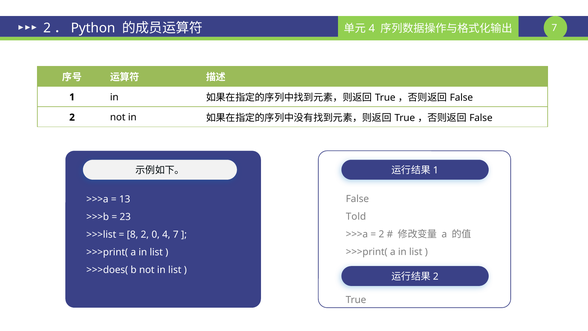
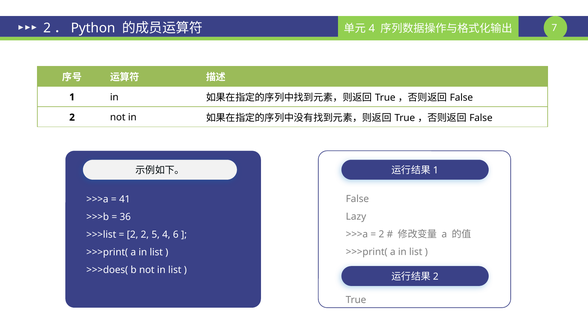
13: 13 -> 41
Told: Told -> Lazy
23: 23 -> 36
8 at (133, 234): 8 -> 2
0: 0 -> 5
4 7: 7 -> 6
